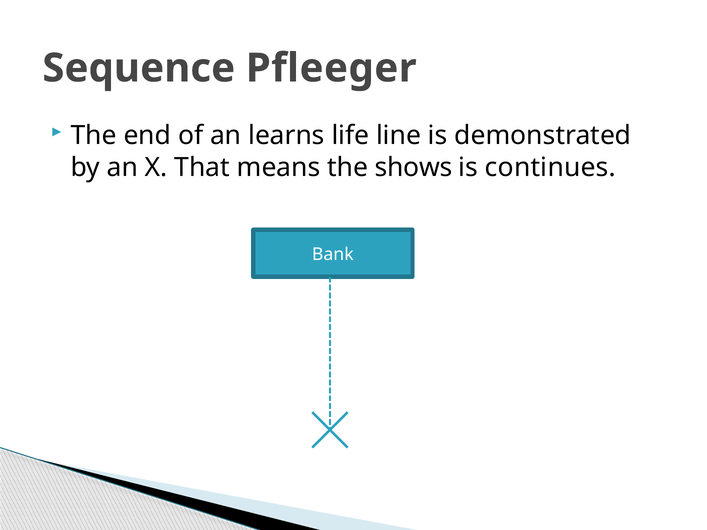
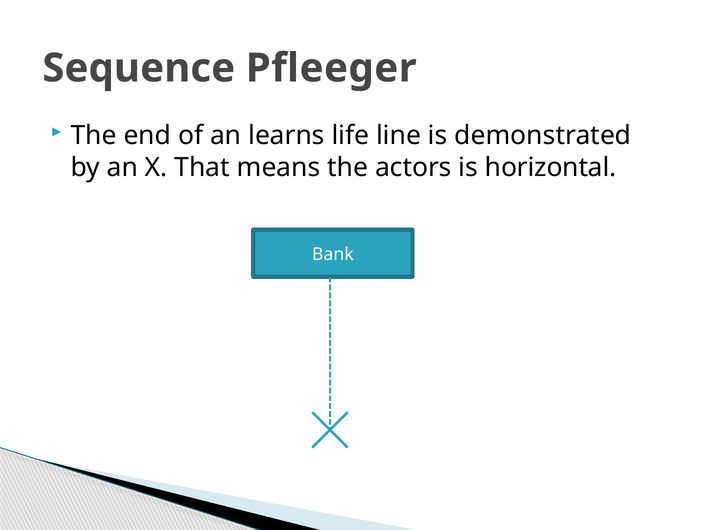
shows: shows -> actors
continues: continues -> horizontal
